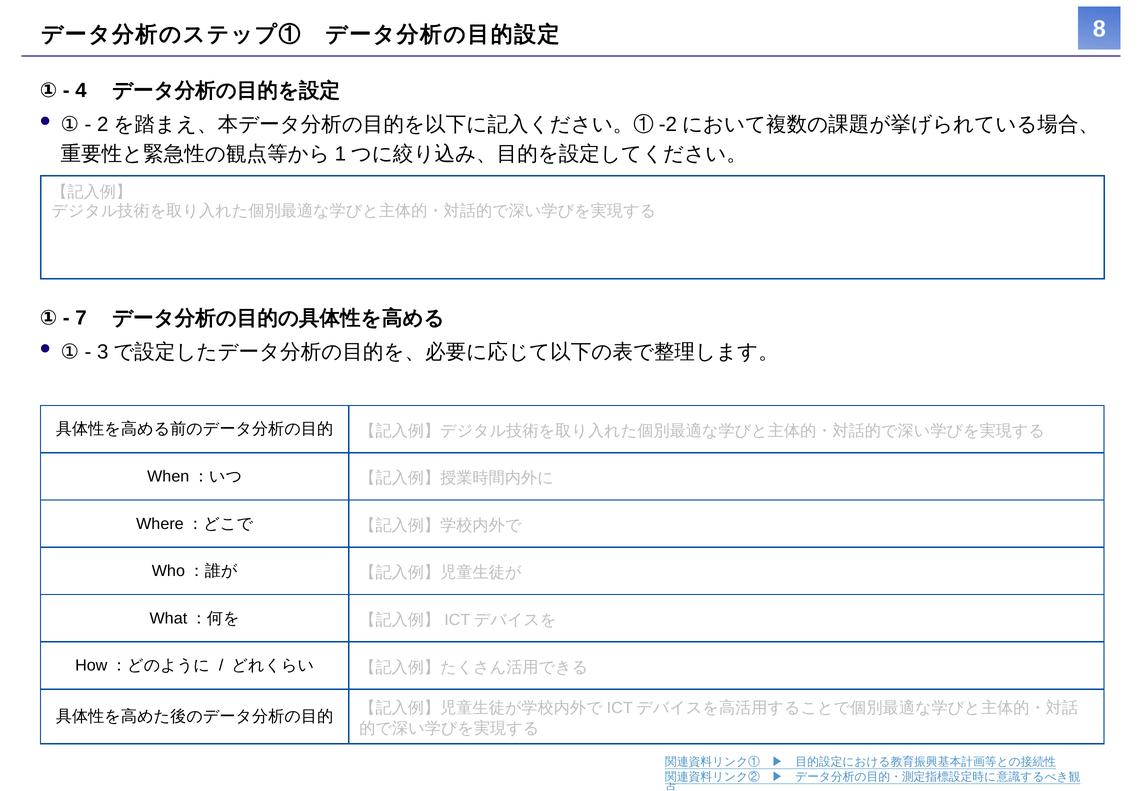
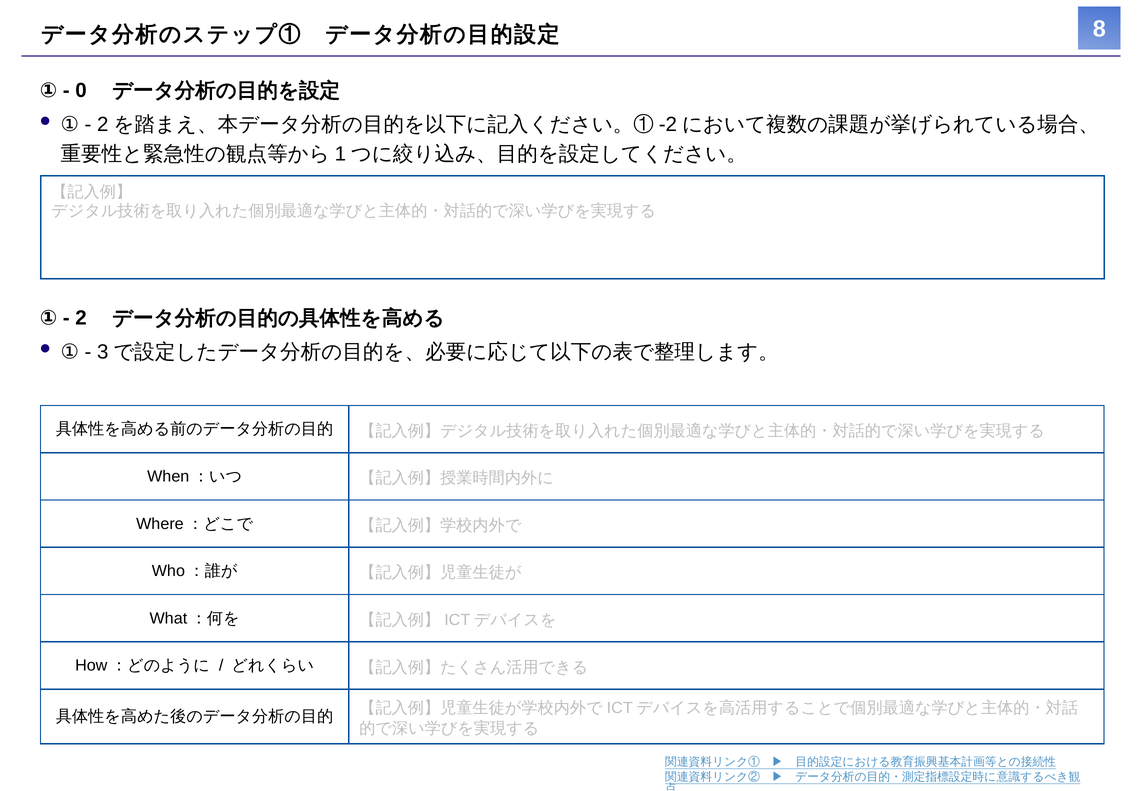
4: 4 -> 0
7: 7 -> 2
